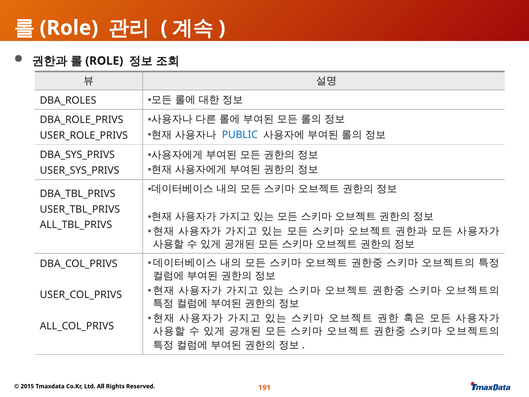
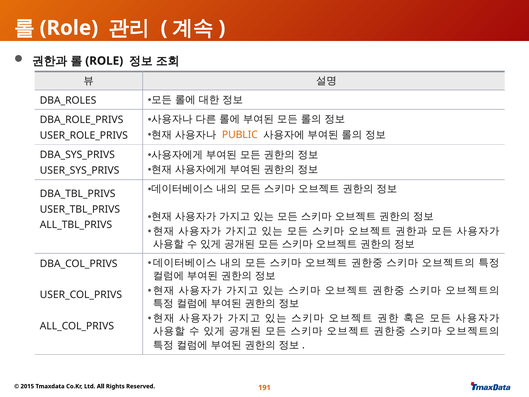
PUBLIC colour: blue -> orange
